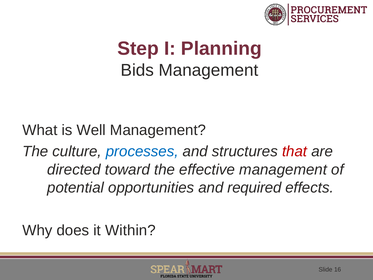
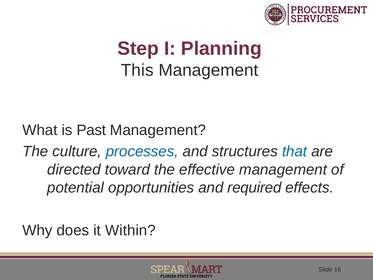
Bids: Bids -> This
Well: Well -> Past
that colour: red -> blue
